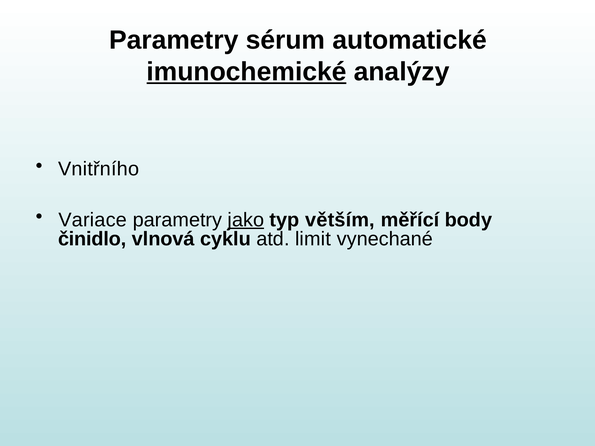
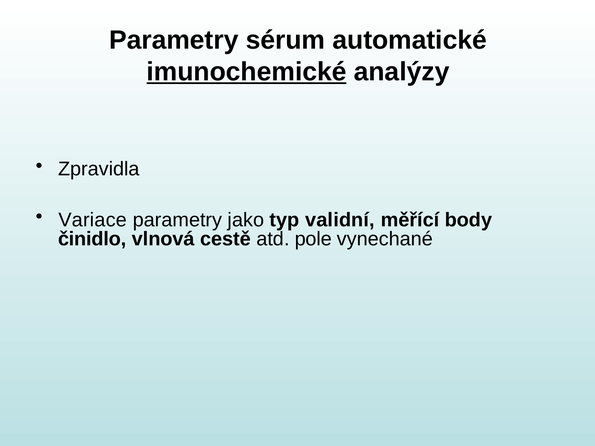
Vnitřního: Vnitřního -> Zpravidla
jako underline: present -> none
větším: větším -> validní
cyklu: cyklu -> cestě
limit: limit -> pole
